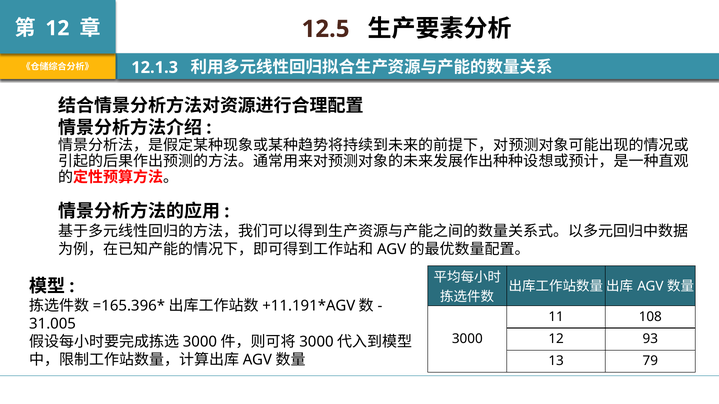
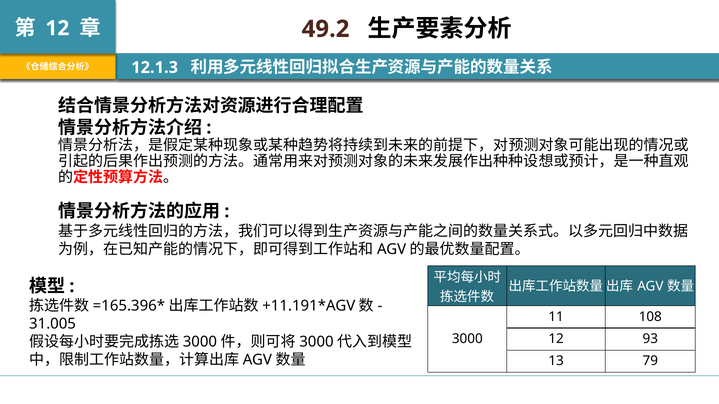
12.5: 12.5 -> 49.2
